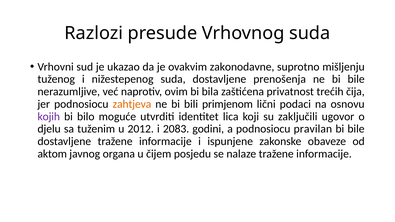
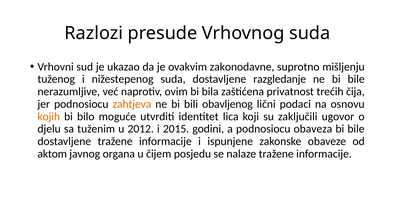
prenošenja: prenošenja -> razgledanje
primjenom: primjenom -> obavljenog
kojih colour: purple -> orange
2083: 2083 -> 2015
pravilan: pravilan -> obaveza
